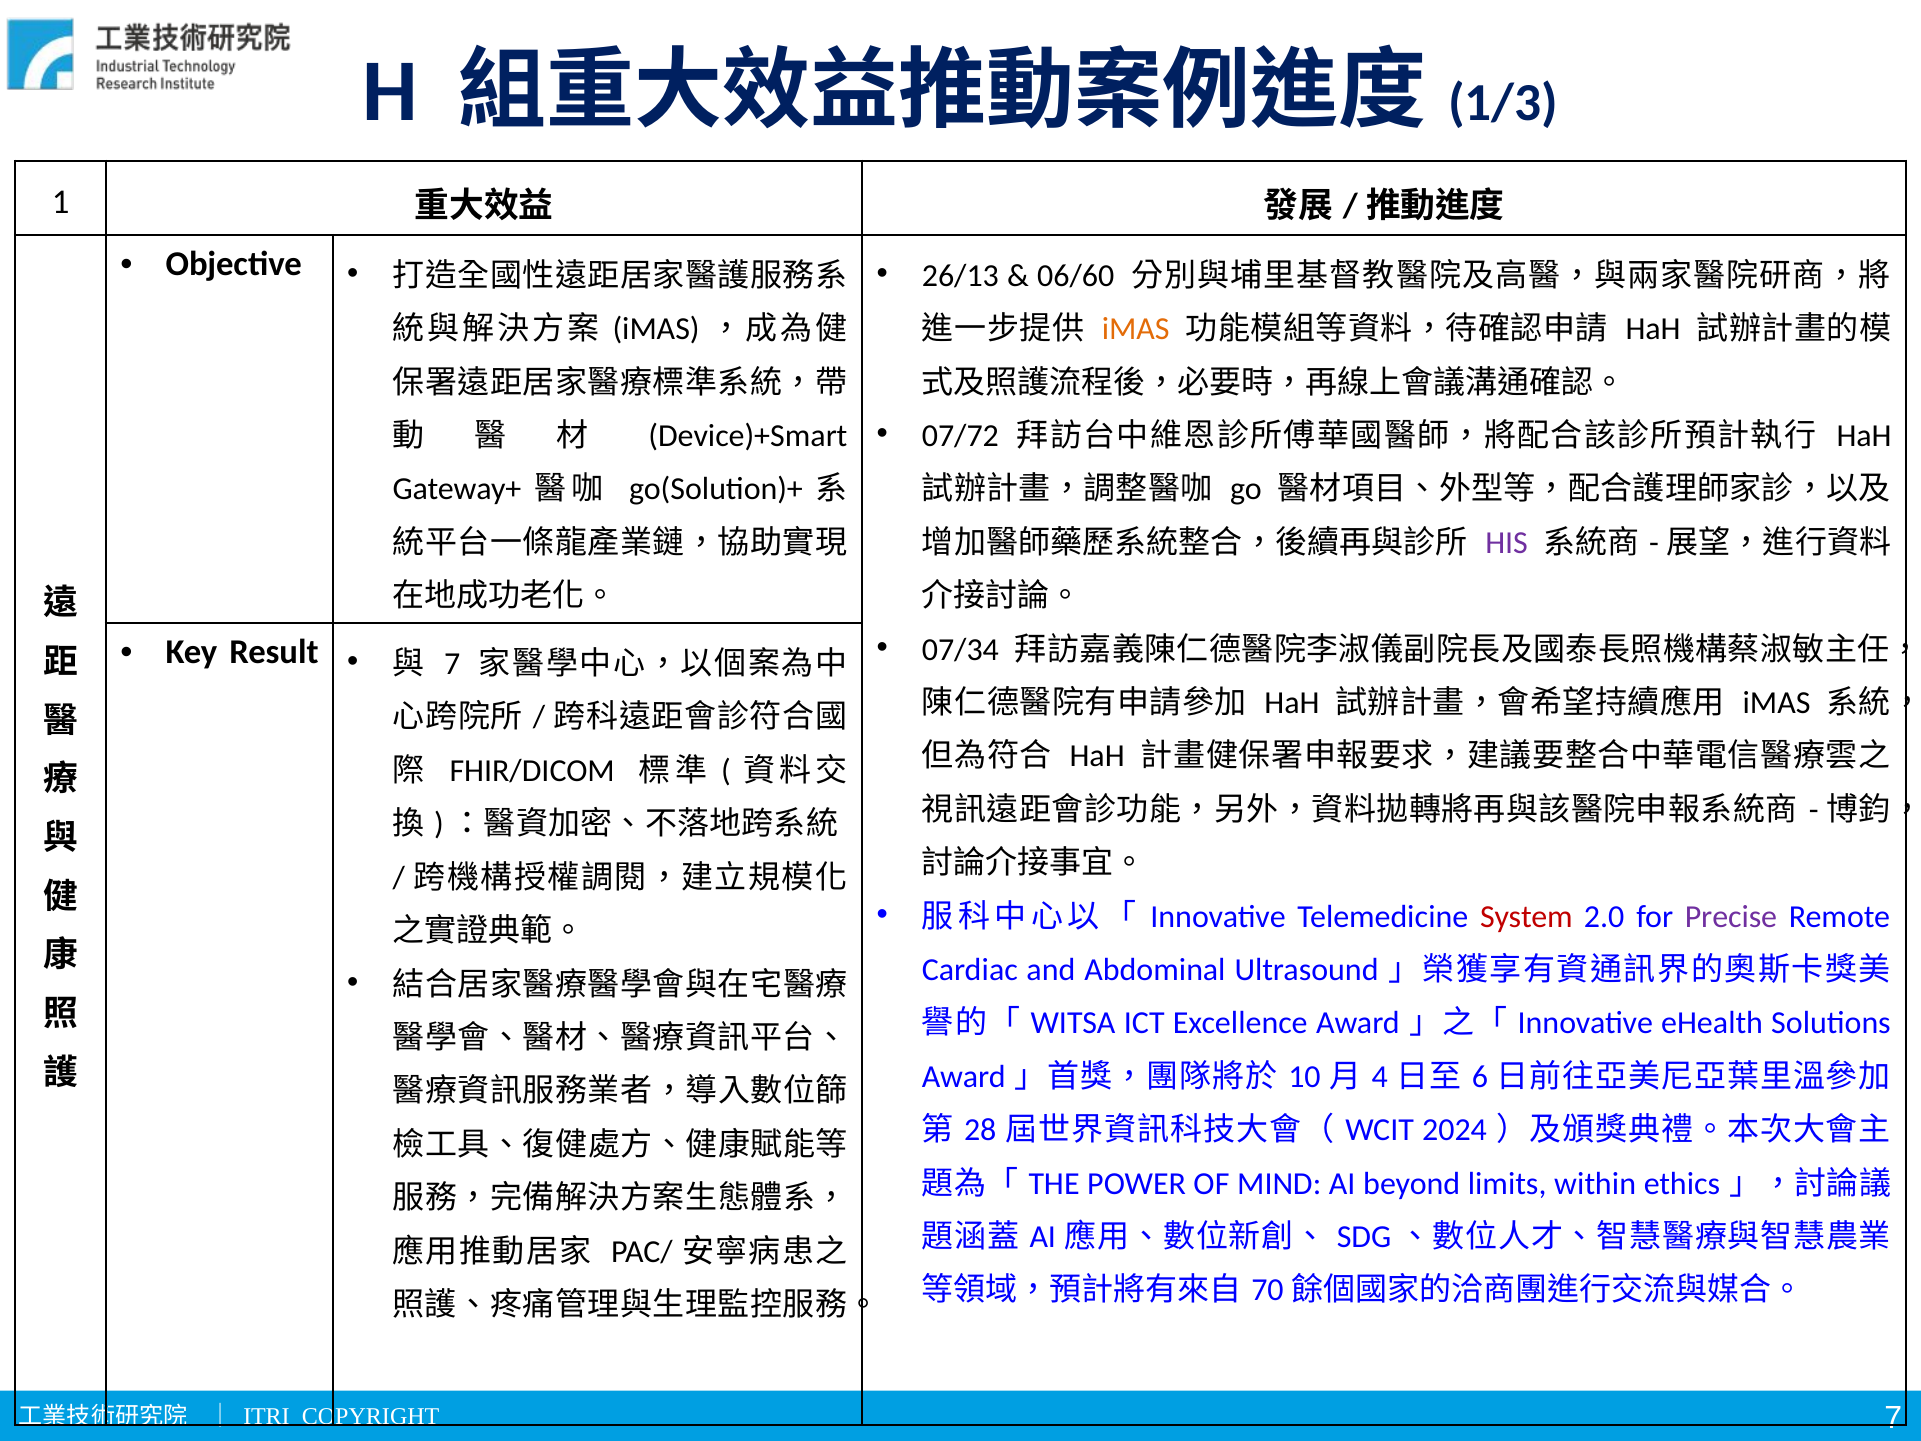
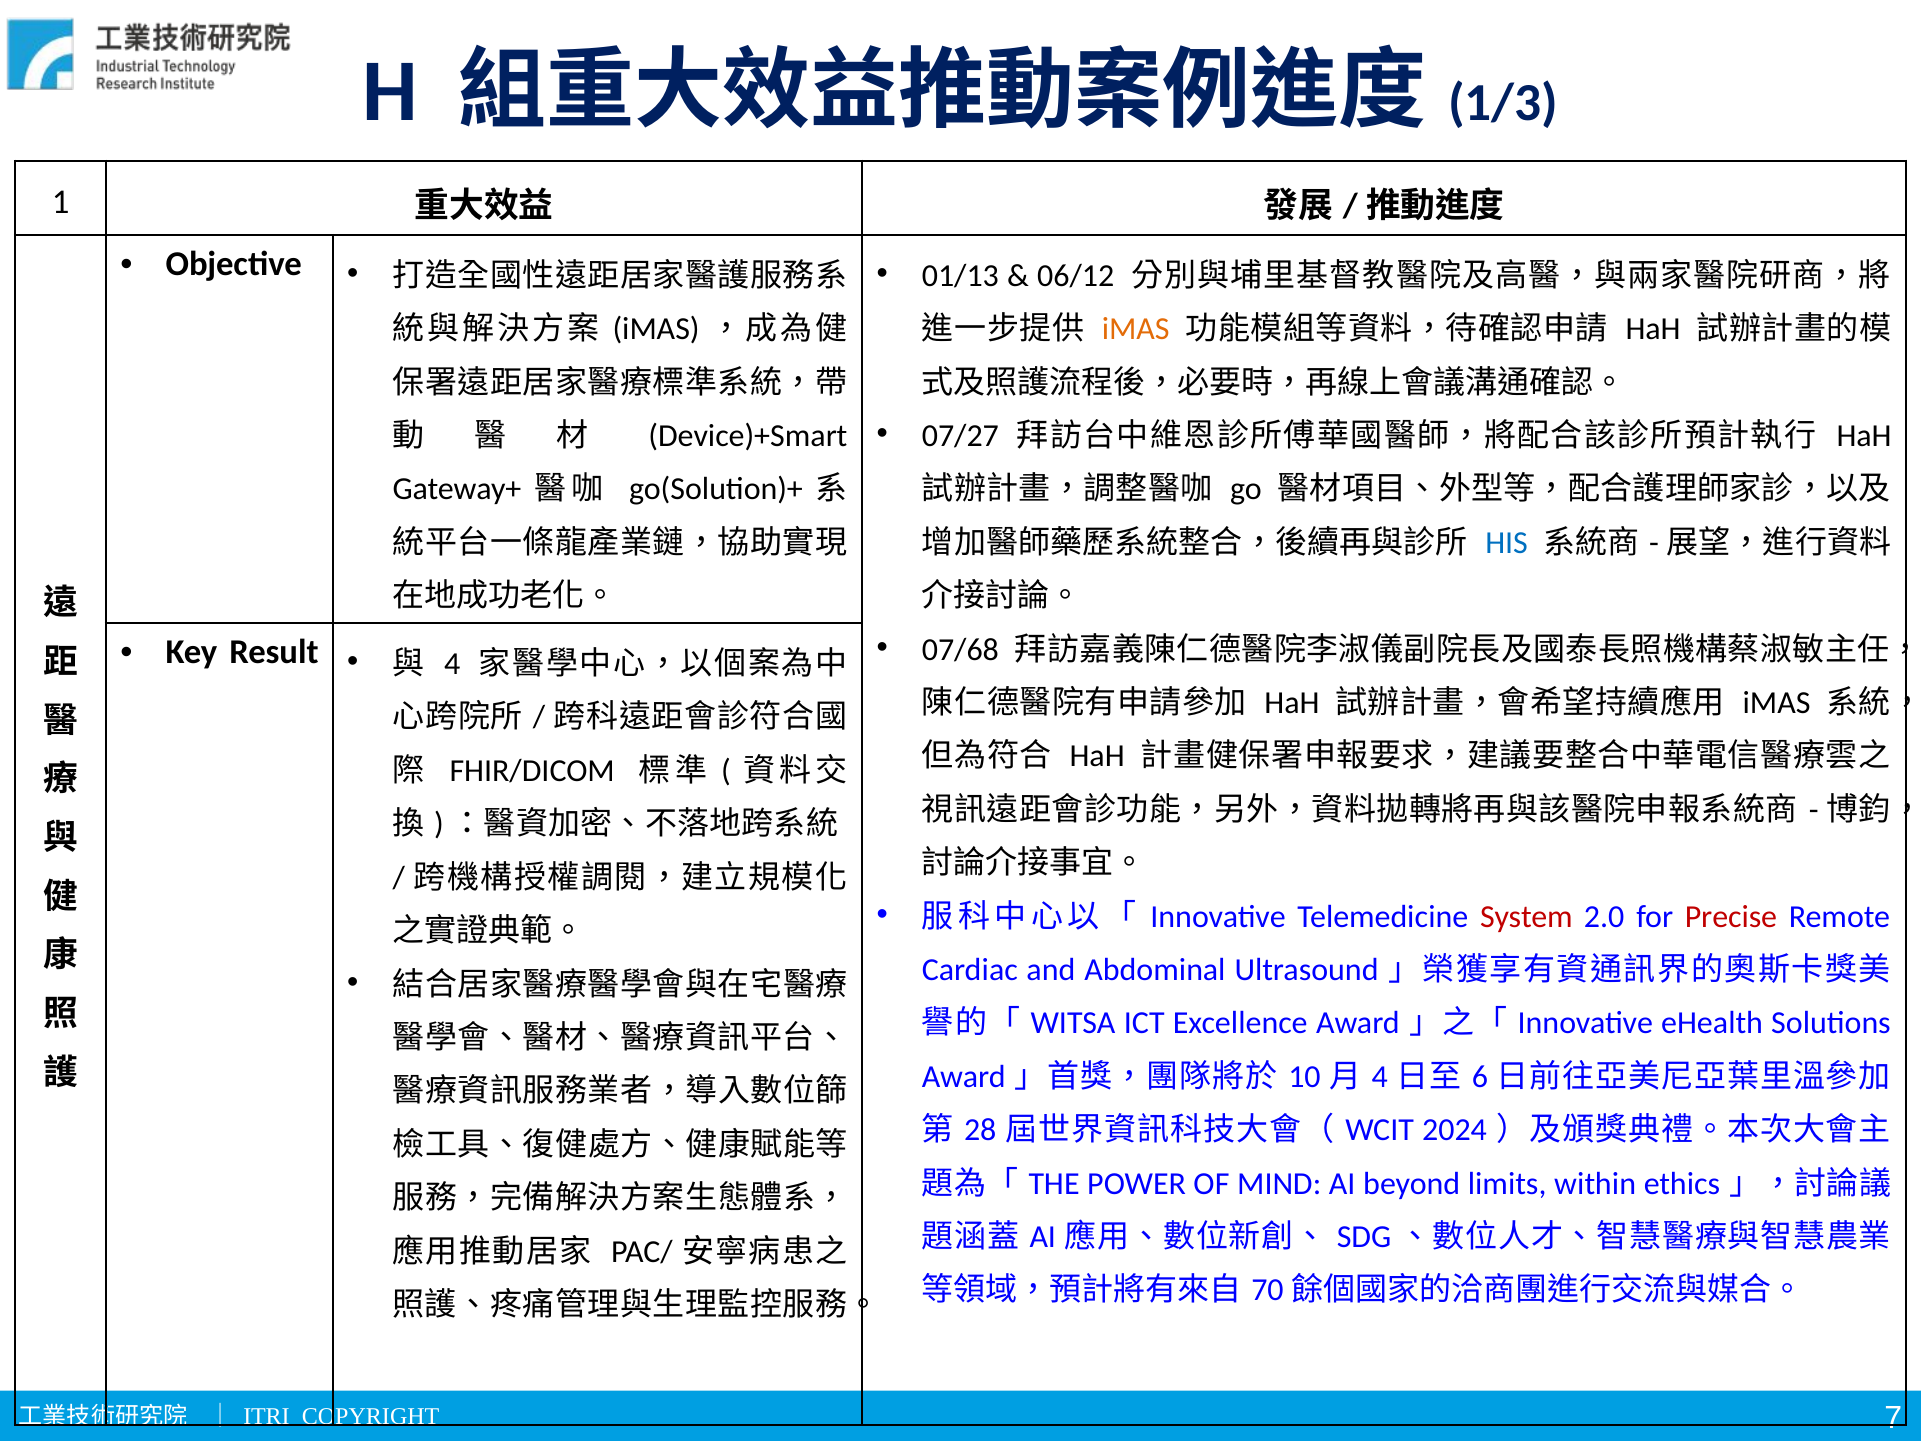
26/13: 26/13 -> 01/13
06/60: 06/60 -> 06/12
07/72: 07/72 -> 07/27
HIS colour: purple -> blue
07/34: 07/34 -> 07/68
7 at (452, 664): 7 -> 4
Precise colour: purple -> red
